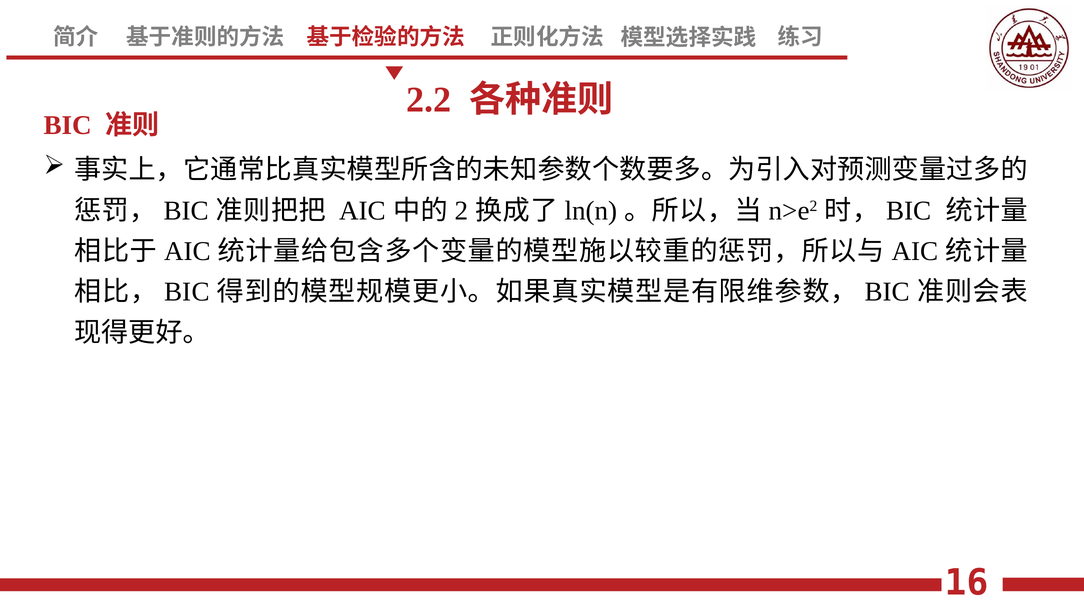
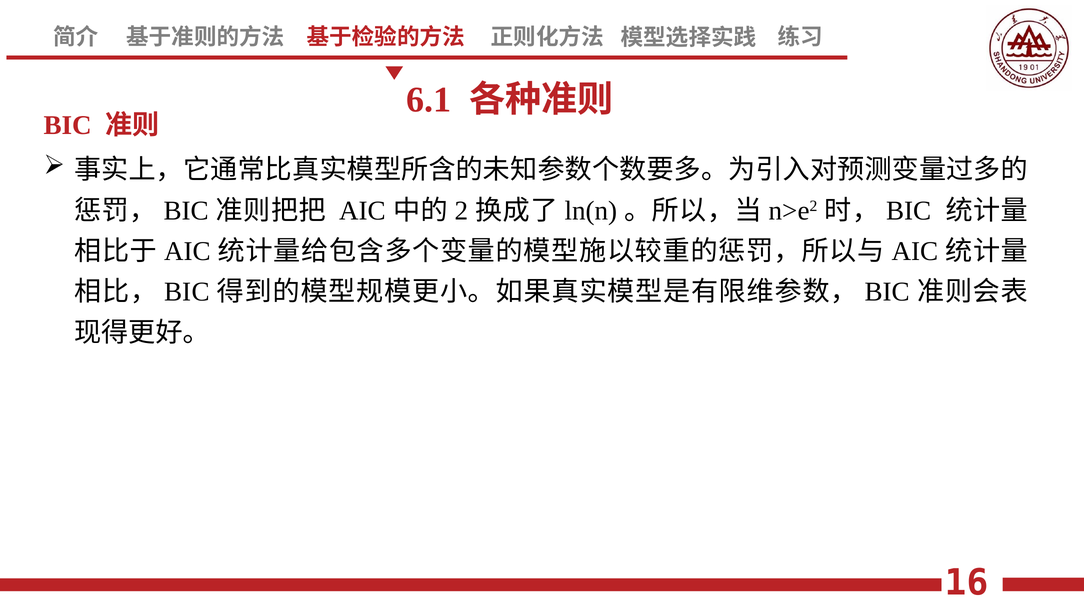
2.2: 2.2 -> 6.1
